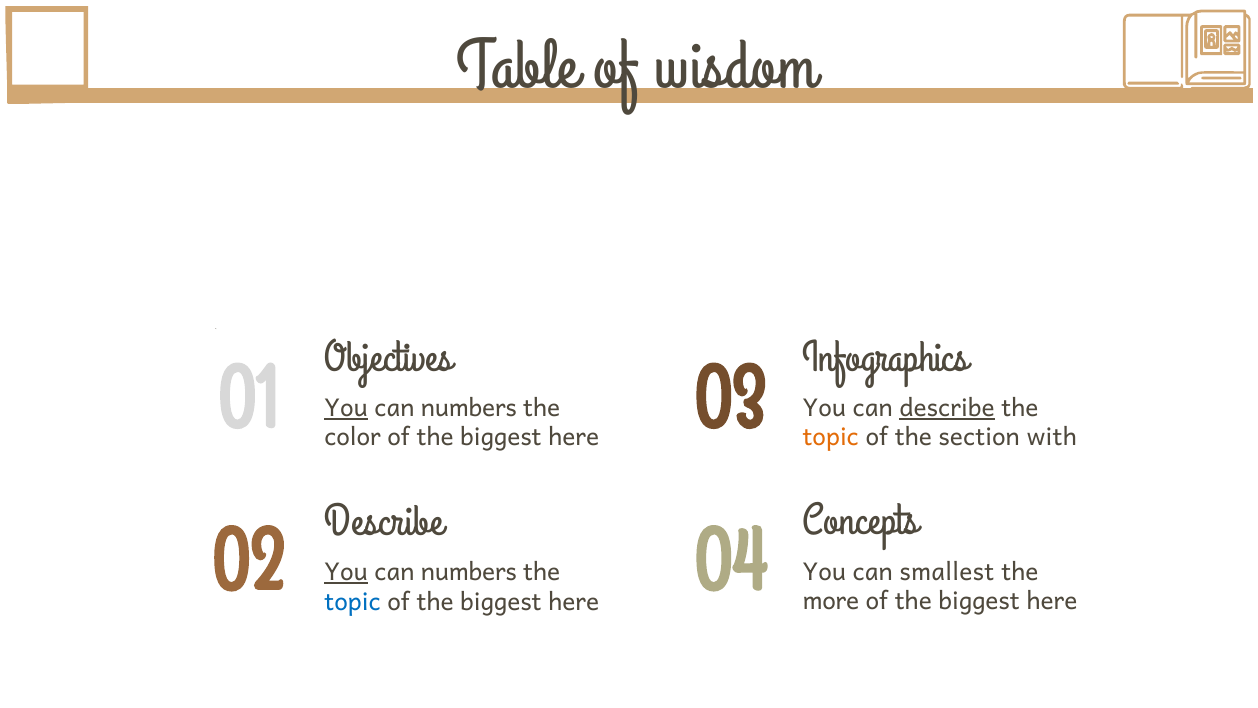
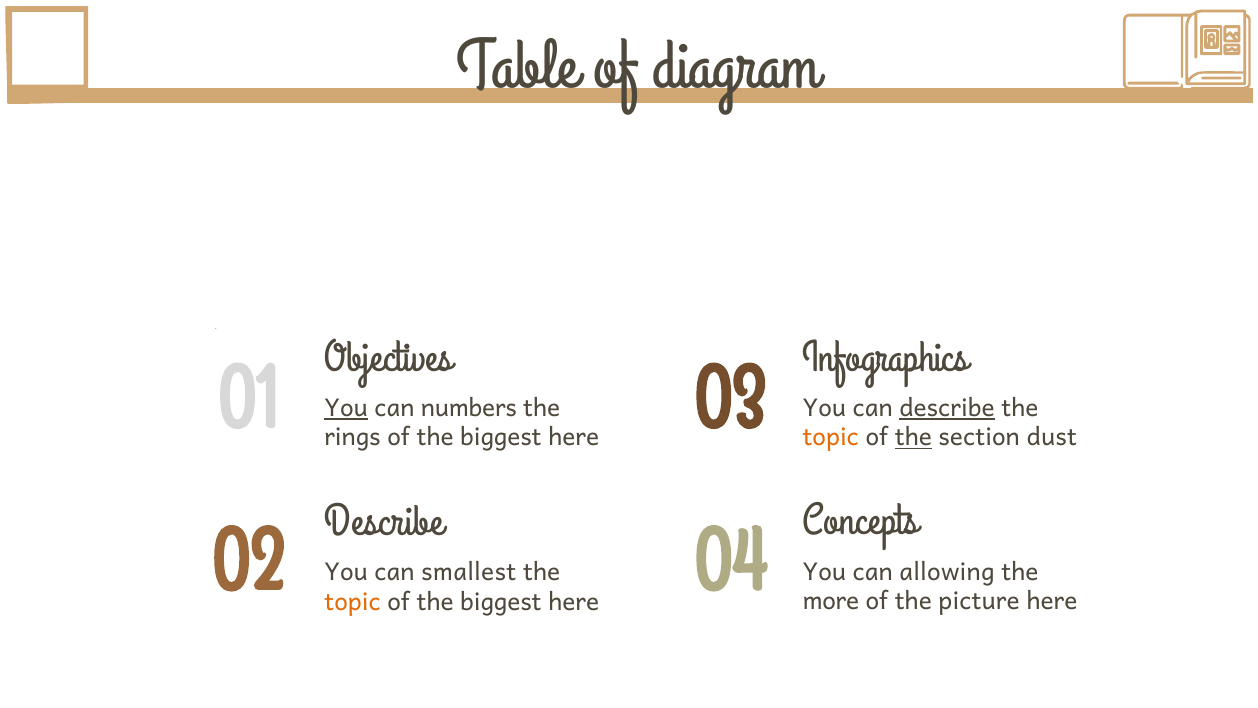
wisdom: wisdom -> diagram
color: color -> rings
the at (913, 438) underline: none -> present
with: with -> dust
You at (346, 572) underline: present -> none
numbers at (469, 572): numbers -> smallest
smallest: smallest -> allowing
biggest at (979, 602): biggest -> picture
topic at (353, 602) colour: blue -> orange
